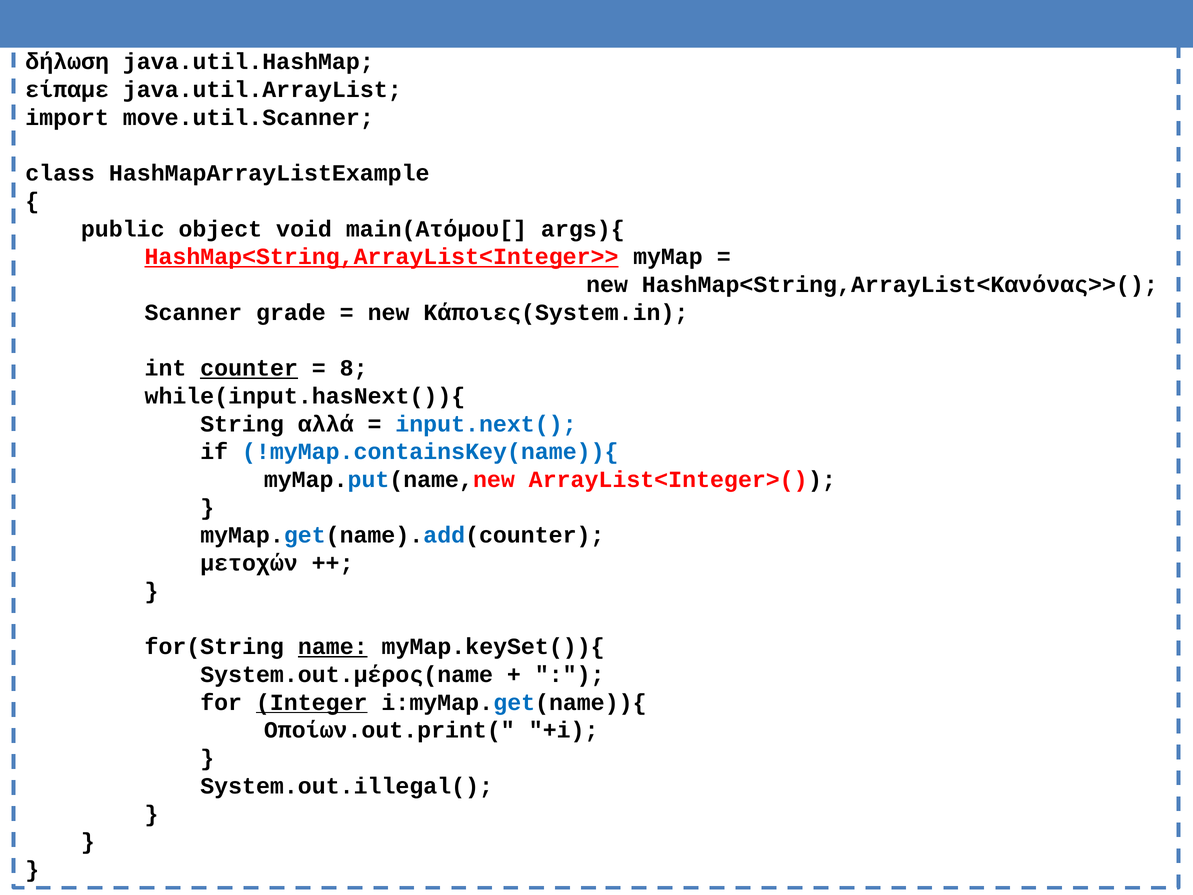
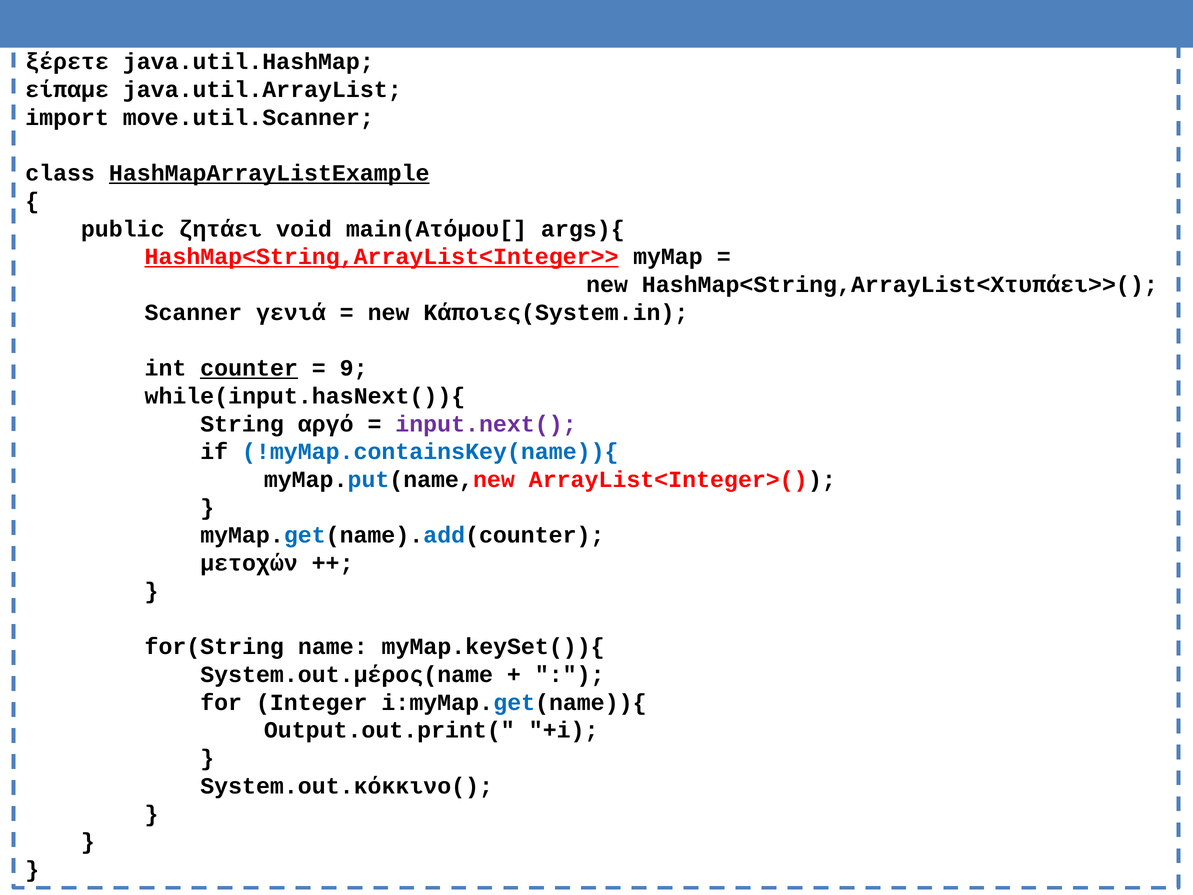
δήλωση: δήλωση -> ξέρετε
HashMapArrayListExample underline: none -> present
object: object -> ζητάει
HashMap<String,ArrayList<Κανόνας>>(: HashMap<String,ArrayList<Κανόνας>>( -> HashMap<String,ArrayList<Χτυπάει>>(
grade: grade -> γενιά
8: 8 -> 9
αλλά: αλλά -> αργό
input.next( colour: blue -> purple
name underline: present -> none
Integer underline: present -> none
Οποίων.out.print(: Οποίων.out.print( -> Output.out.print(
System.out.illegal(: System.out.illegal( -> System.out.κόκκινο(
